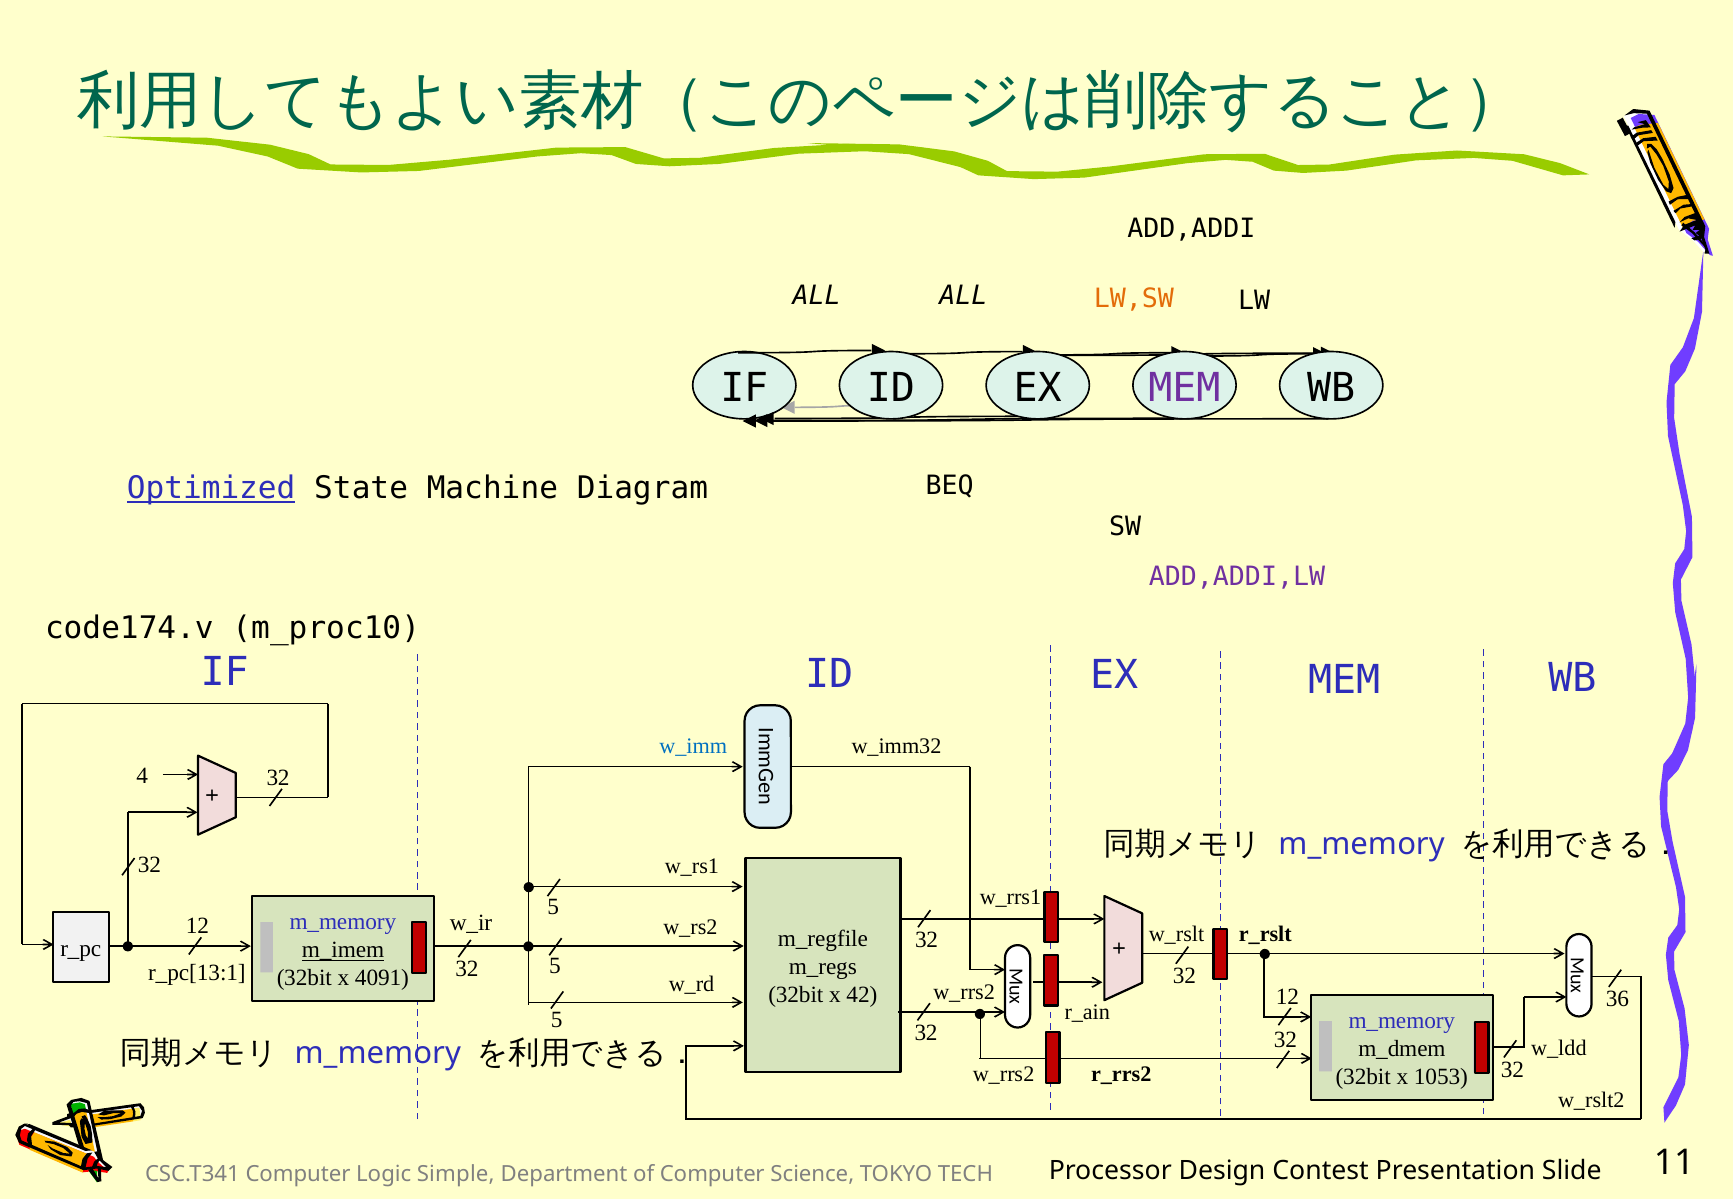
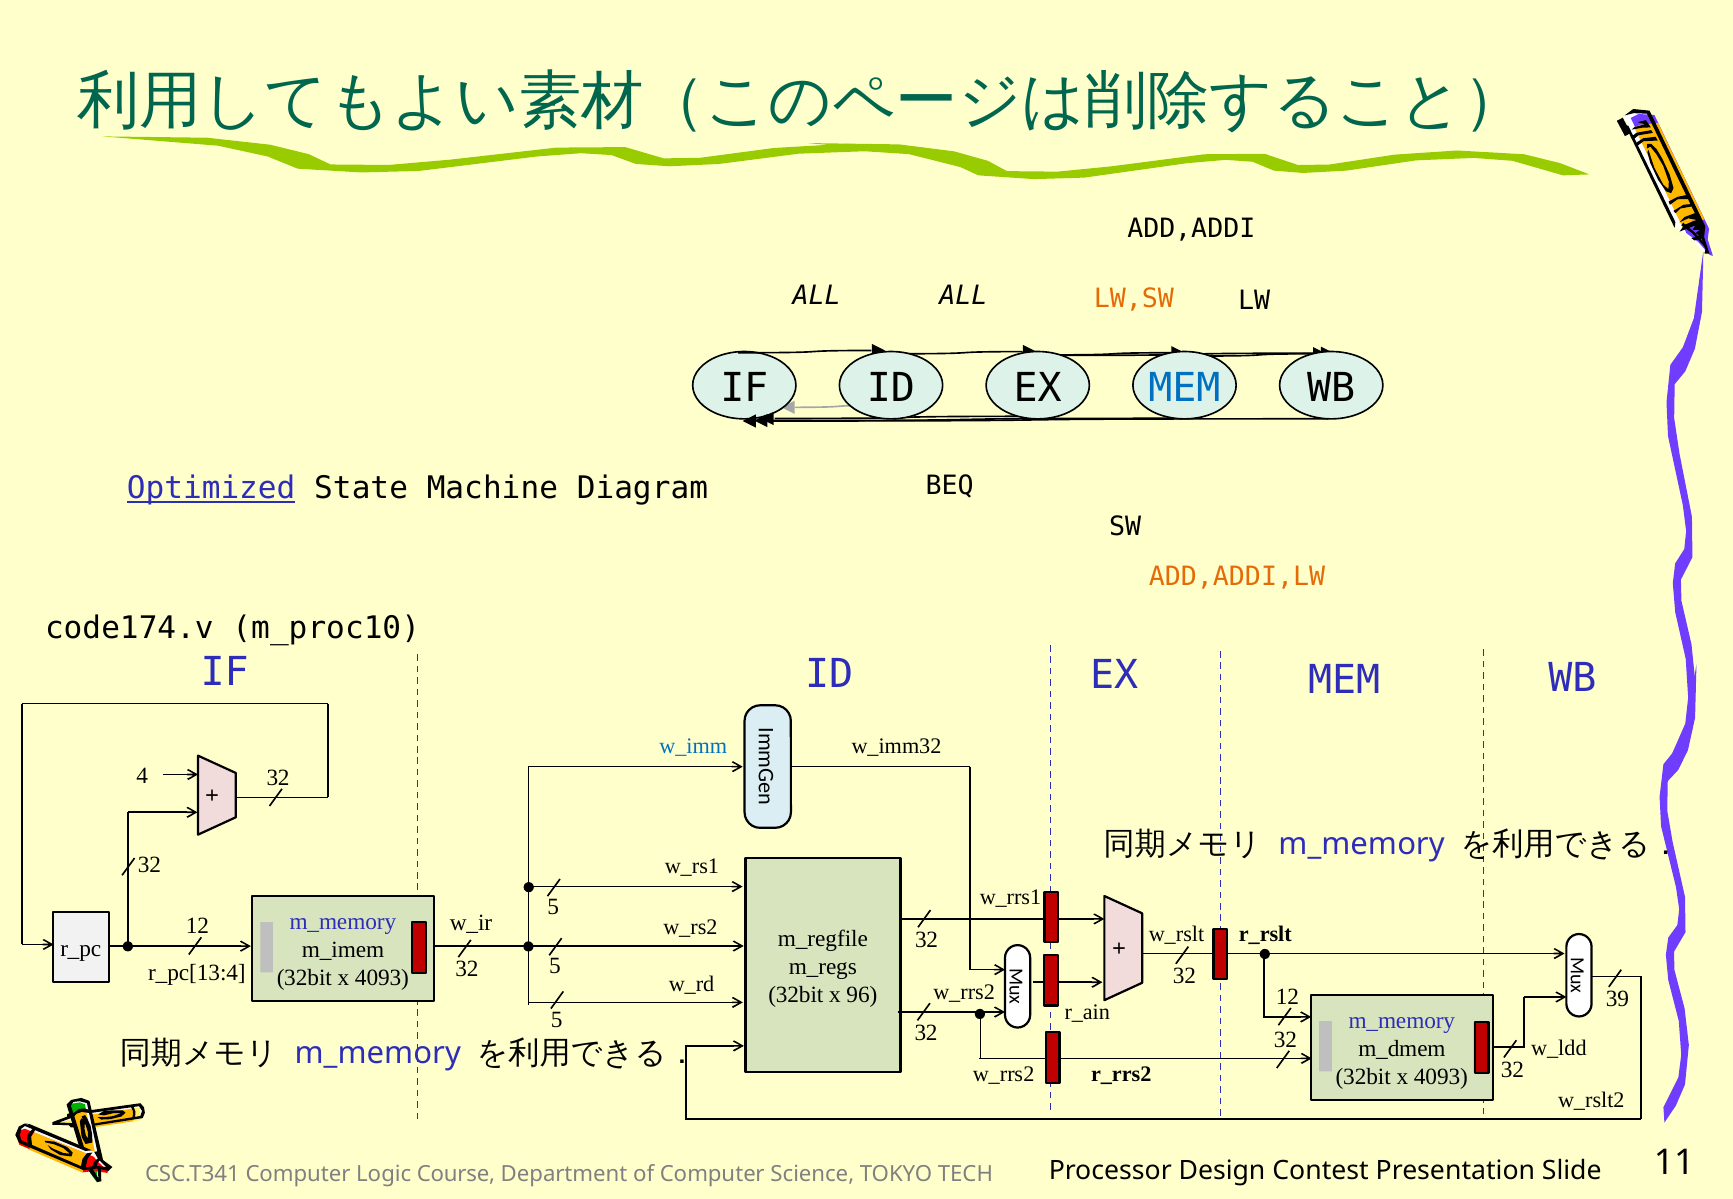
MEM at (1185, 388) colour: purple -> blue
ADD,ADDI,LW colour: purple -> orange
m_imem underline: present -> none
r_pc[13:1: r_pc[13:1 -> r_pc[13:4
4091 at (382, 979): 4091 -> 4093
42: 42 -> 96
36: 36 -> 39
1053 at (1441, 1078): 1053 -> 4093
Simple: Simple -> Course
